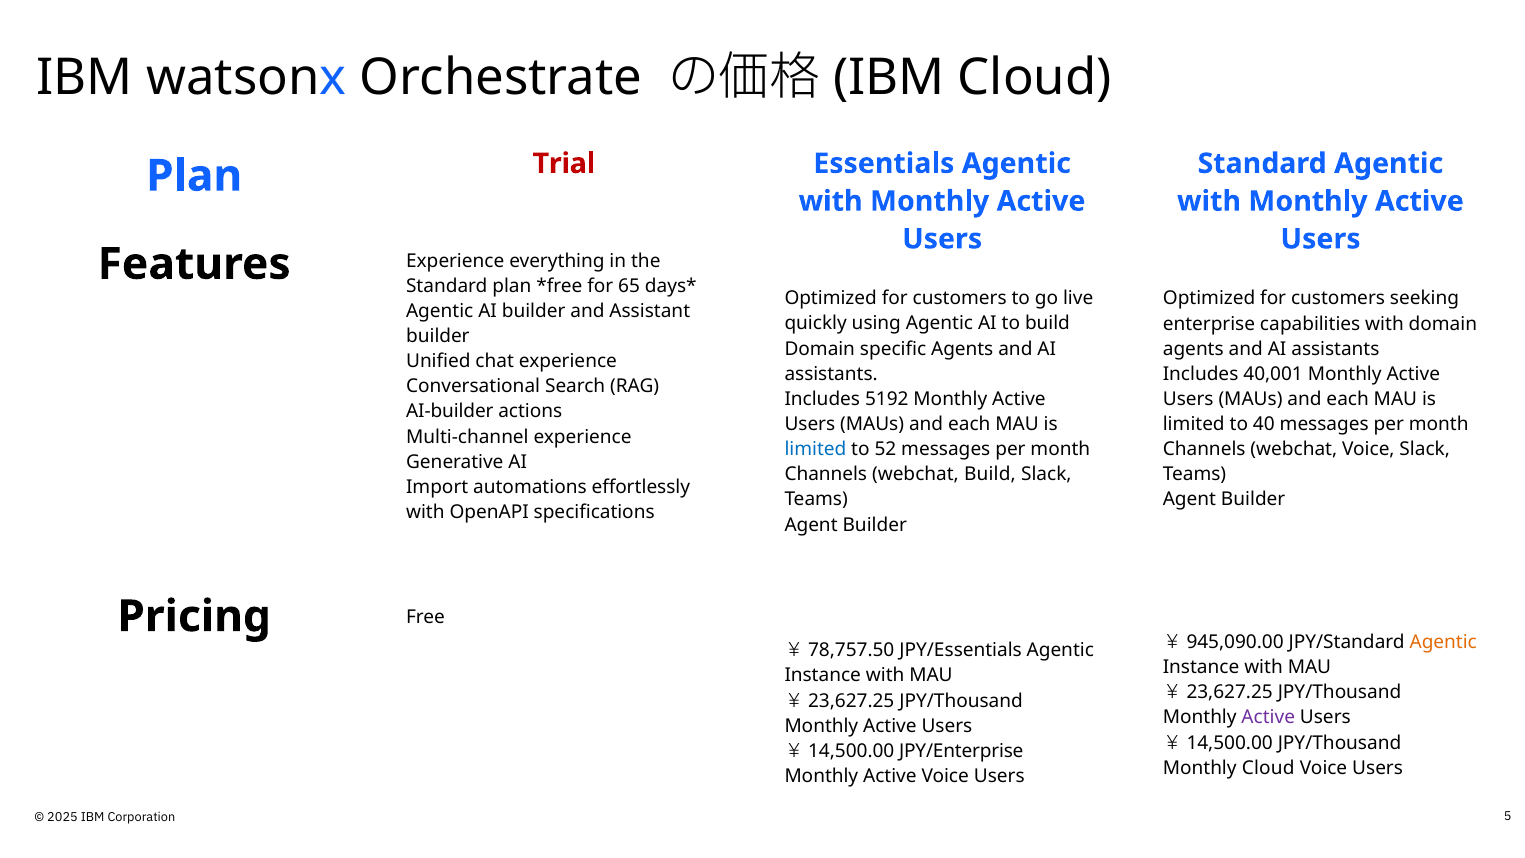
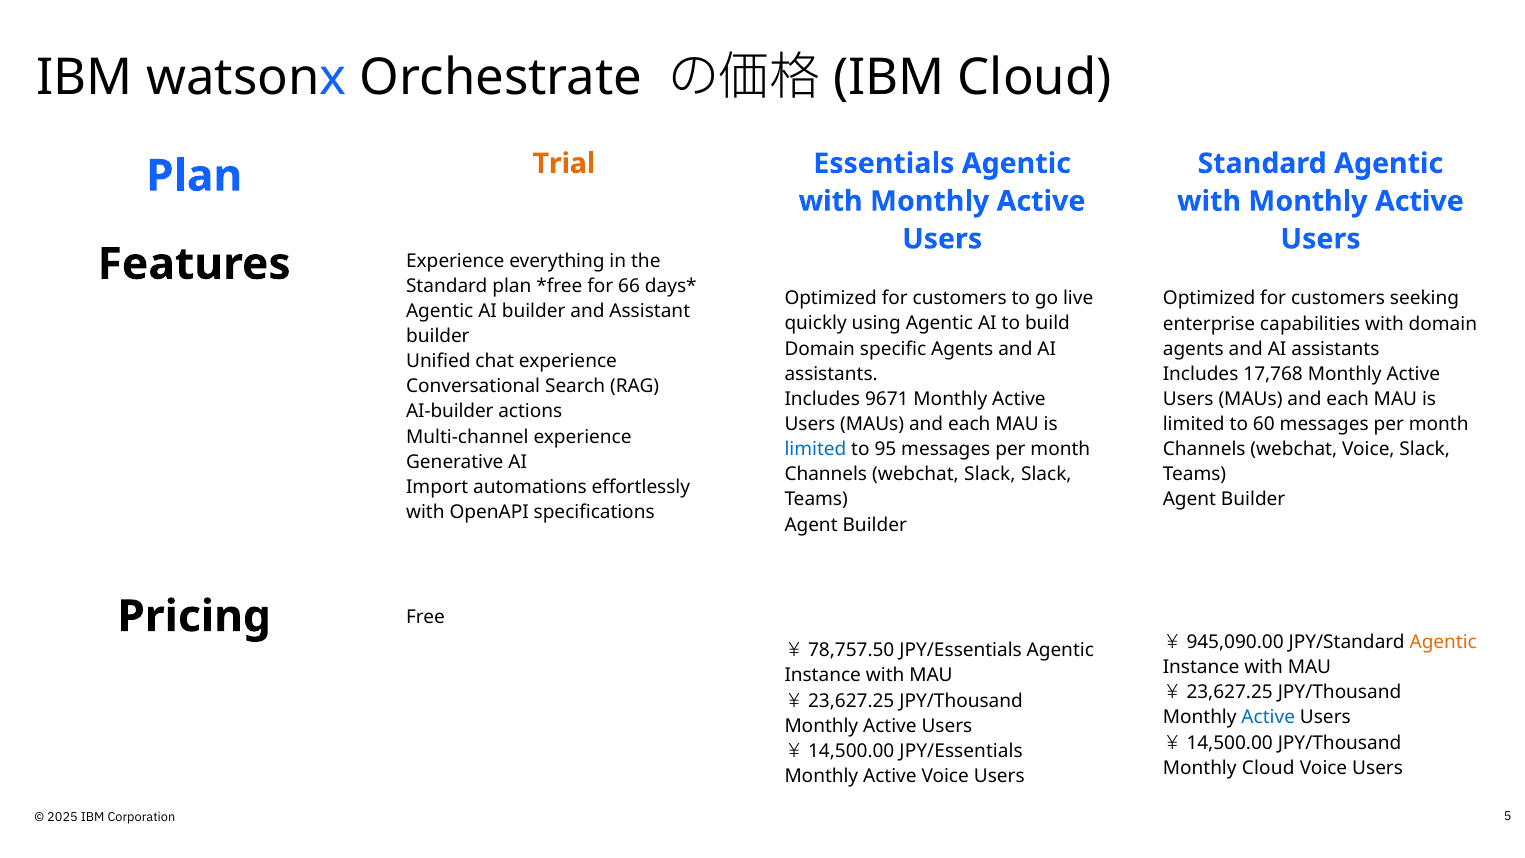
Trial colour: red -> orange
65: 65 -> 66
40,001: 40,001 -> 17,768
5192: 5192 -> 9671
40: 40 -> 60
52: 52 -> 95
webchat Build: Build -> Slack
Active at (1268, 717) colour: purple -> blue
￥14,500.00 JPY/Enterprise: JPY/Enterprise -> JPY/Essentials
